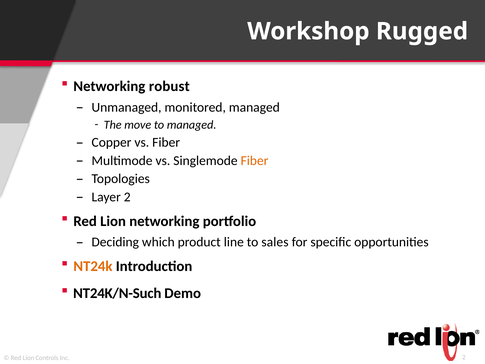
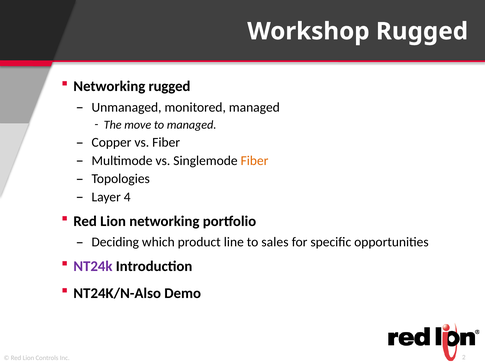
Networking robust: robust -> rugged
Layer 2: 2 -> 4
NT24k colour: orange -> purple
NT24K/N-Such: NT24K/N-Such -> NT24K/N-Also
